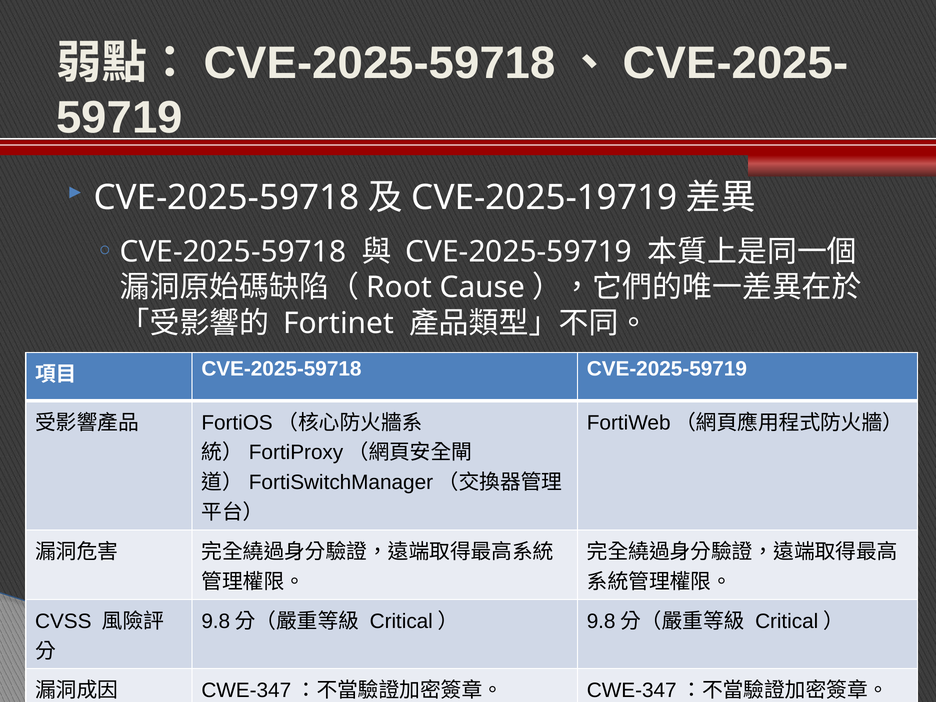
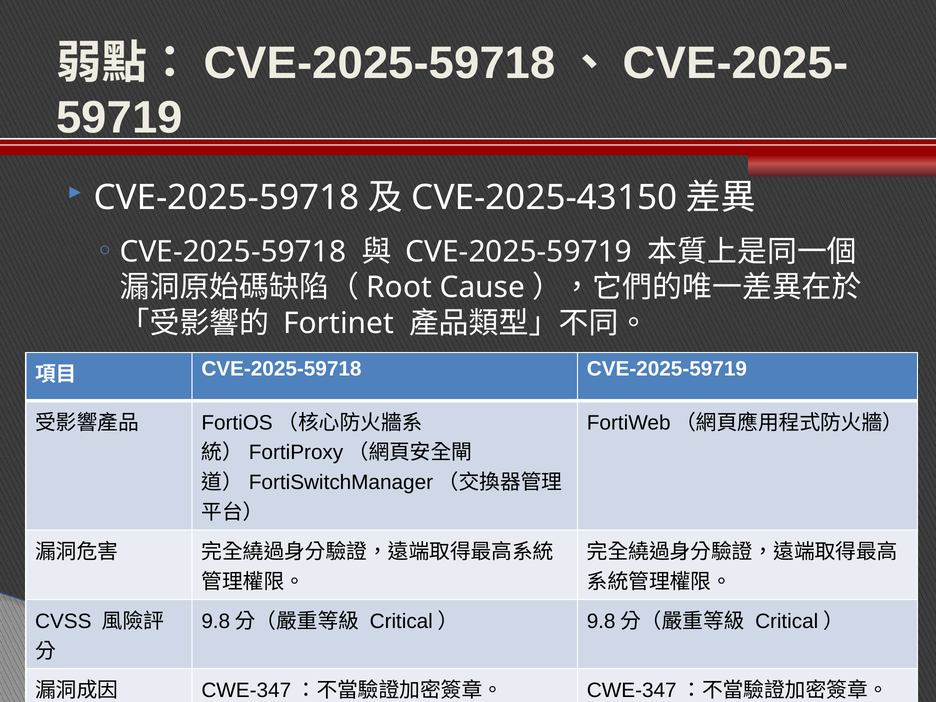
CVE-2025-19719: CVE-2025-19719 -> CVE-2025-43150
